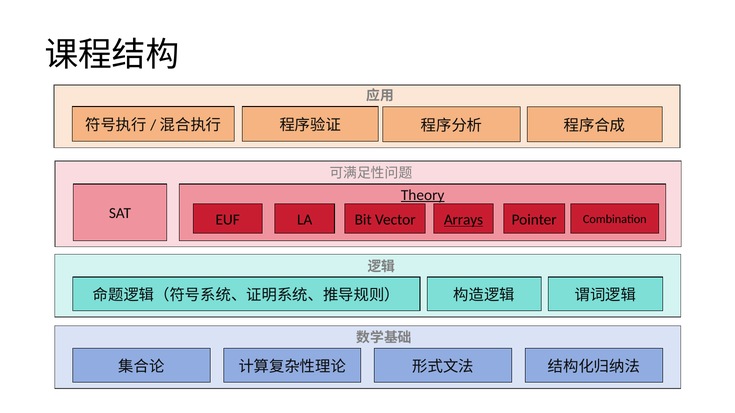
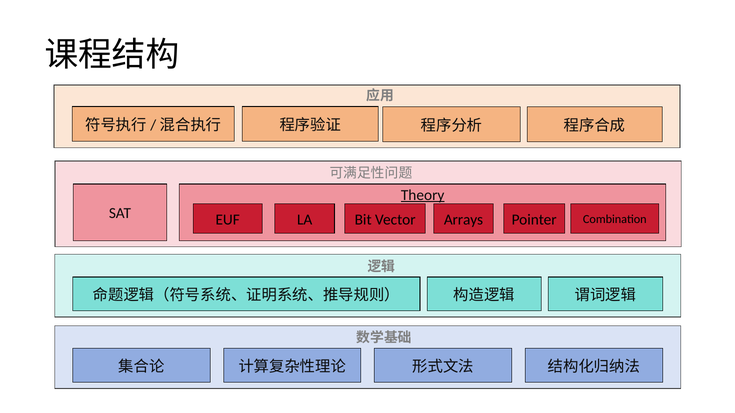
Arrays underline: present -> none
